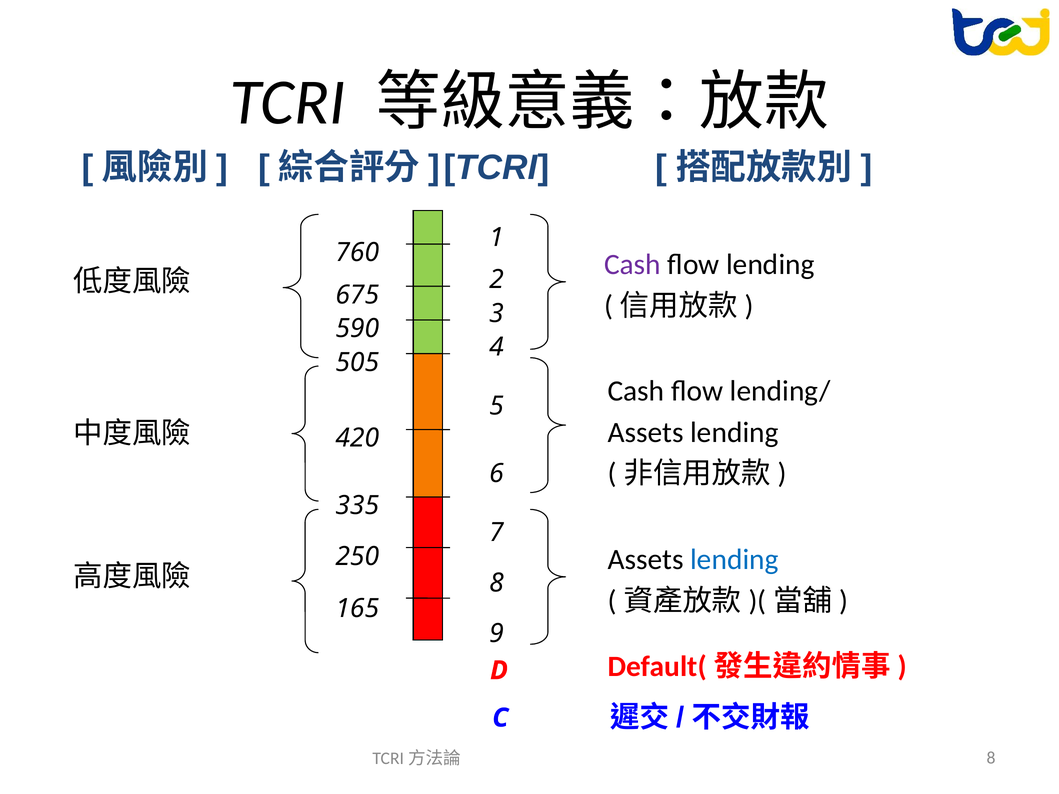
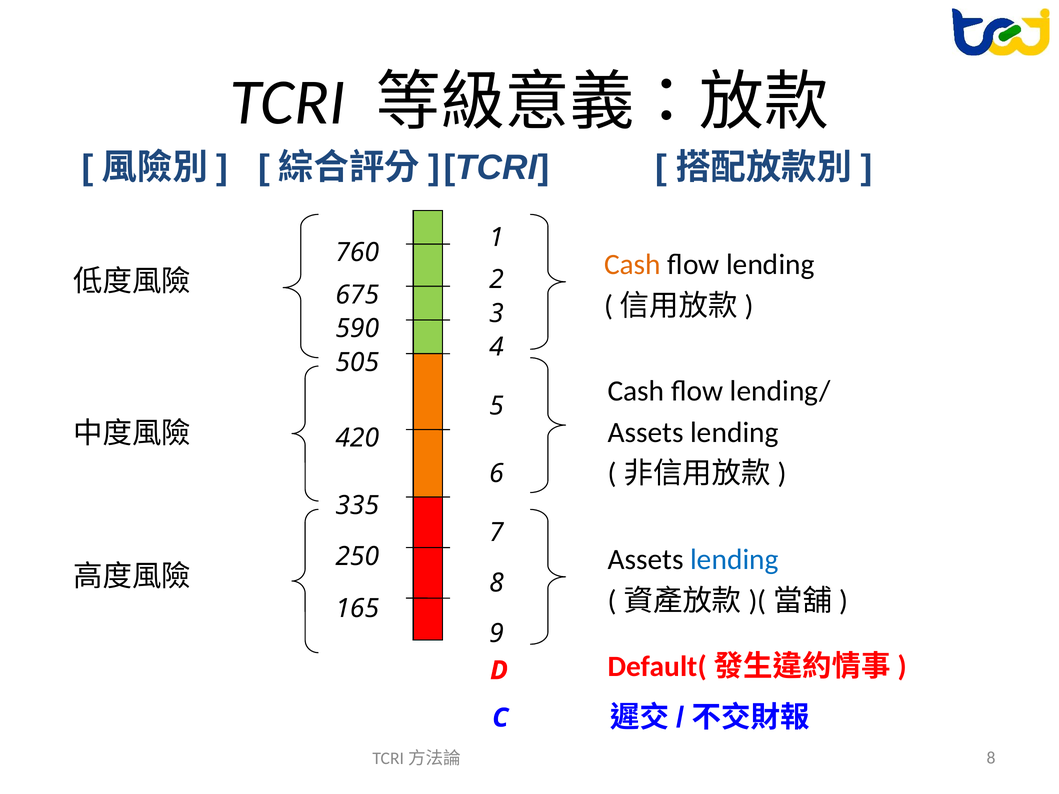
Cash at (632, 265) colour: purple -> orange
